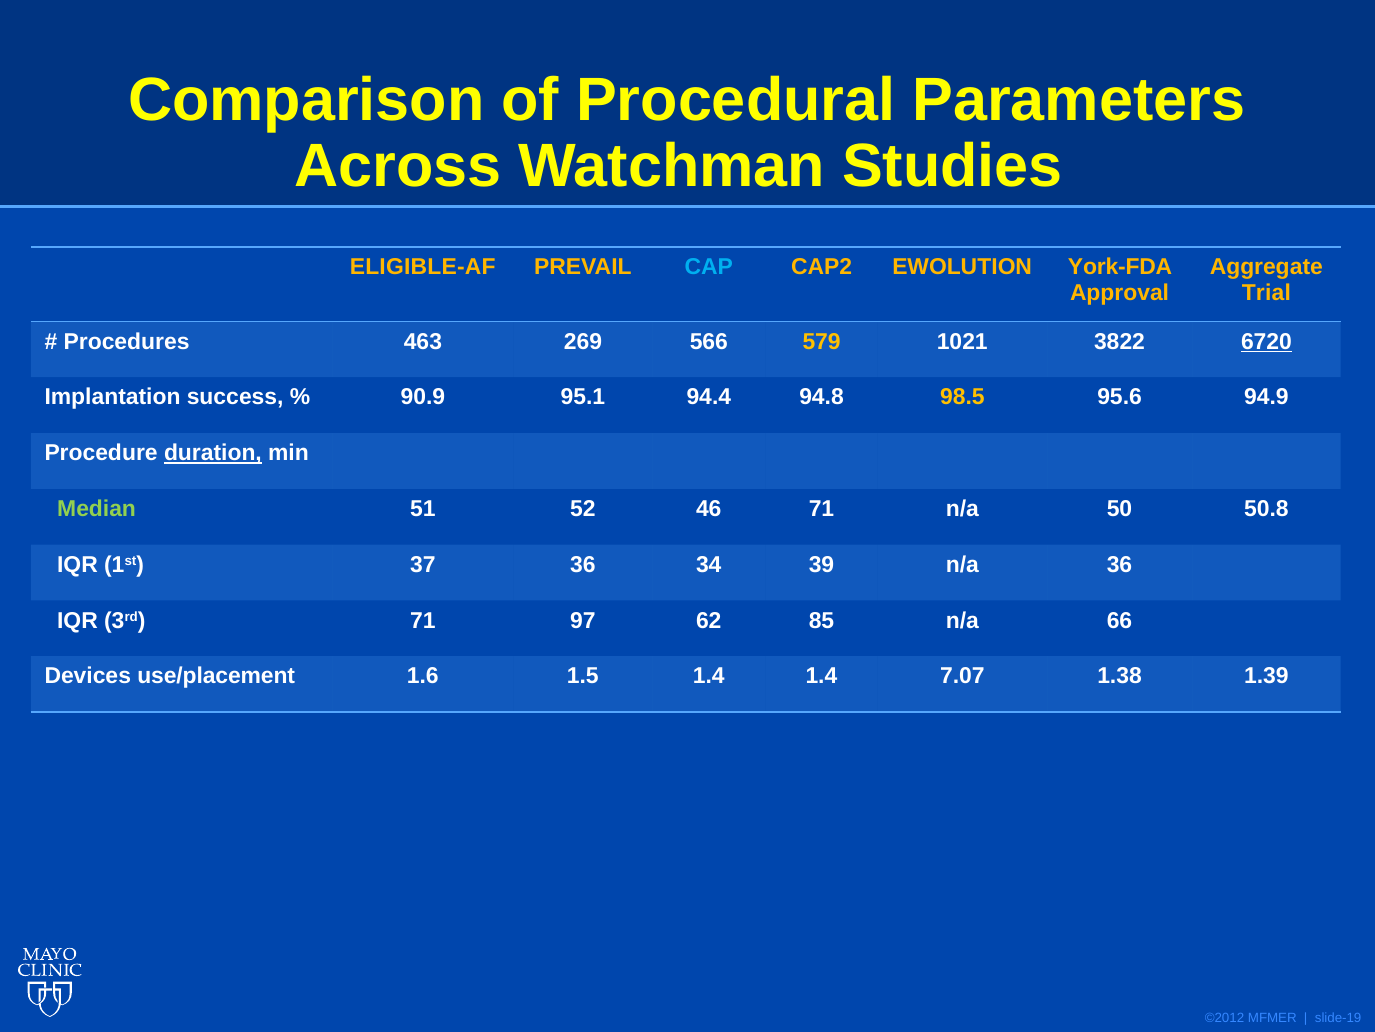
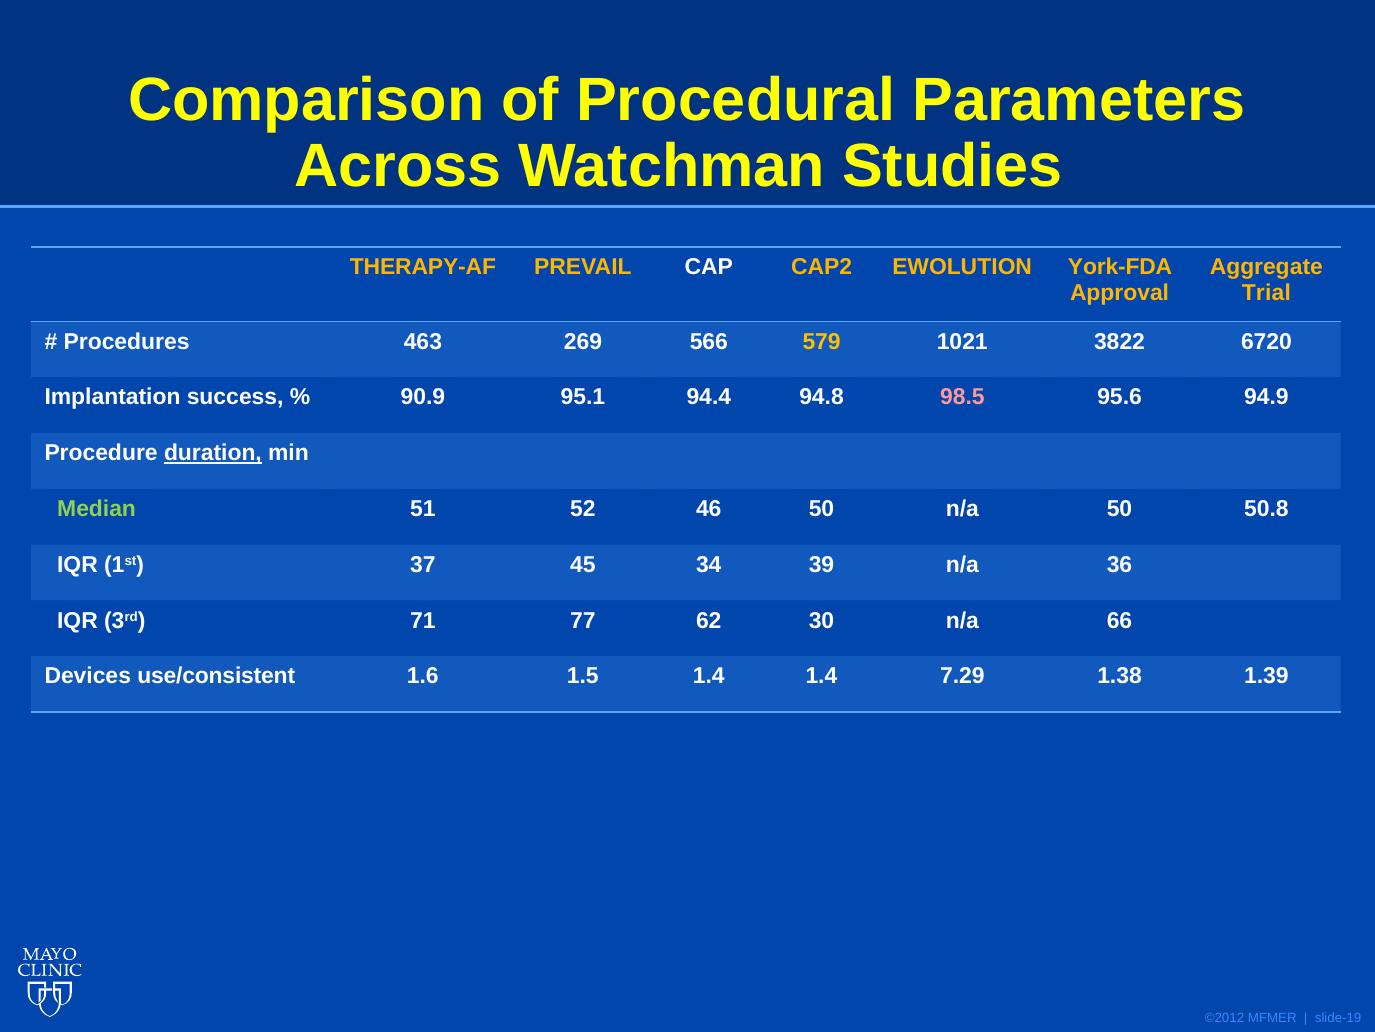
ELIGIBLE-AF: ELIGIBLE-AF -> THERAPY-AF
CAP colour: light blue -> white
6720 underline: present -> none
98.5 colour: yellow -> pink
46 71: 71 -> 50
37 36: 36 -> 45
97: 97 -> 77
85: 85 -> 30
use/placement: use/placement -> use/consistent
7.07: 7.07 -> 7.29
